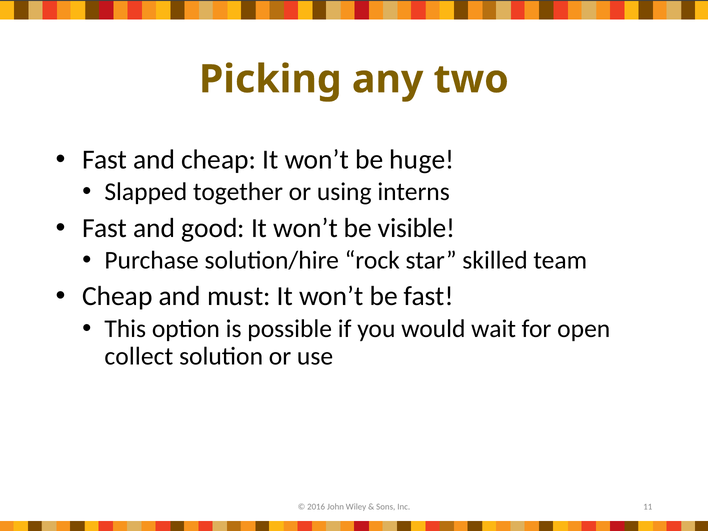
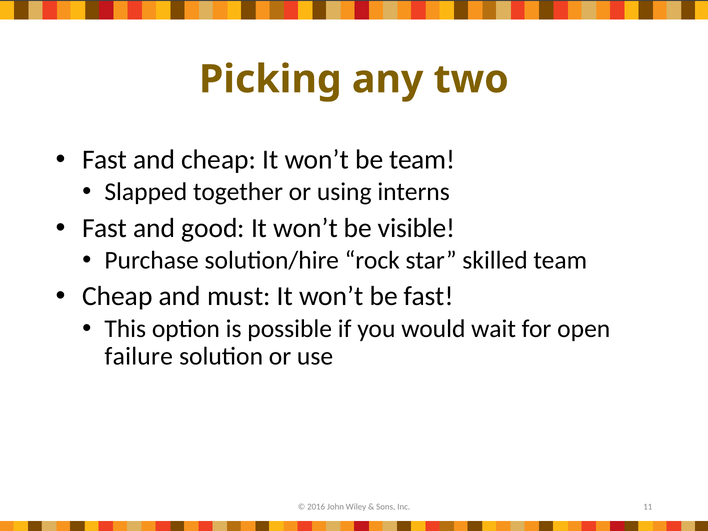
be huge: huge -> team
collect: collect -> failure
